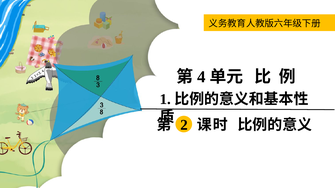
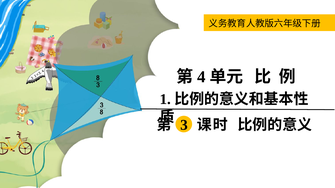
2: 2 -> 3
